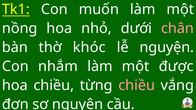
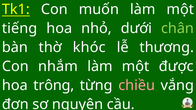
nồng: nồng -> tiếng
chân colour: pink -> light green
lễ nguyện: nguyện -> thương
hoa chiều: chiều -> trông
